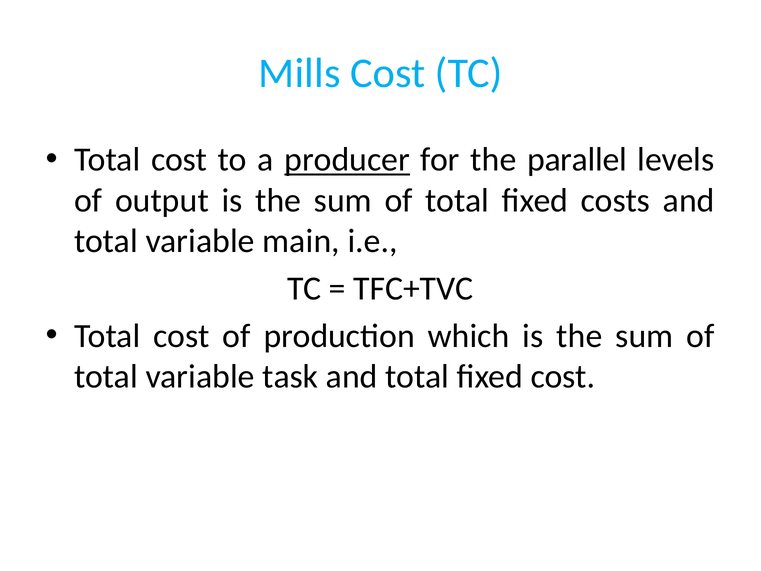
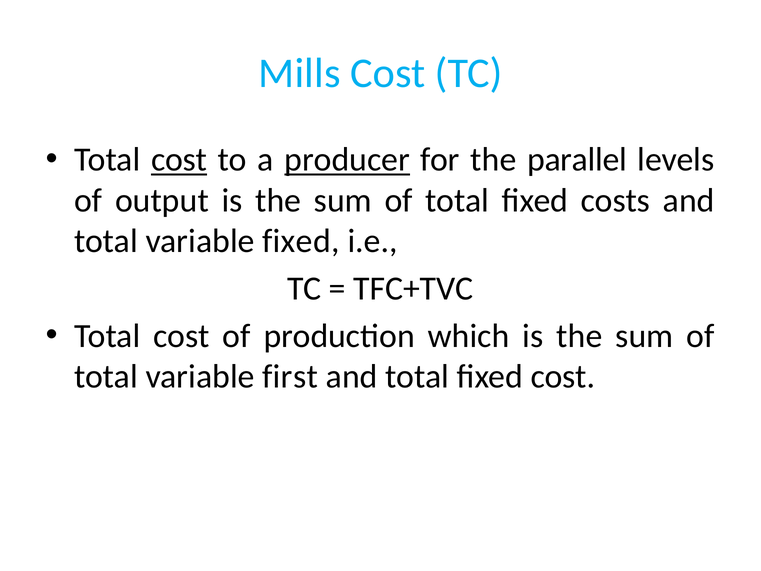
cost at (179, 160) underline: none -> present
variable main: main -> fixed
task: task -> first
